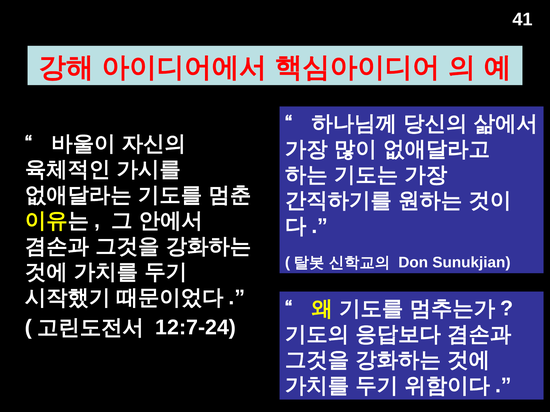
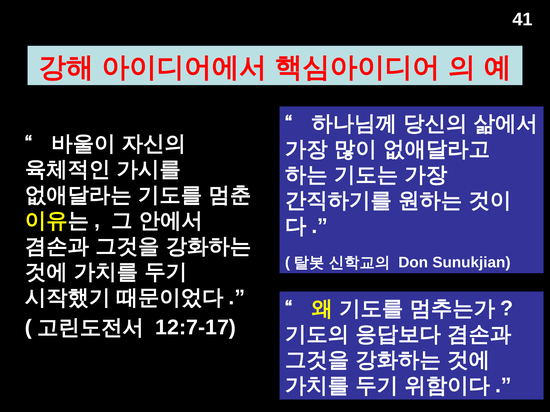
12:7-24: 12:7-24 -> 12:7-17
